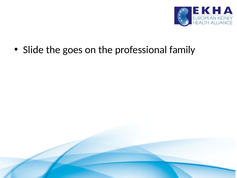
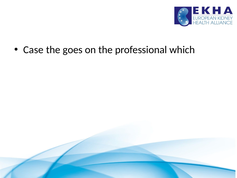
Slide: Slide -> Case
family: family -> which
